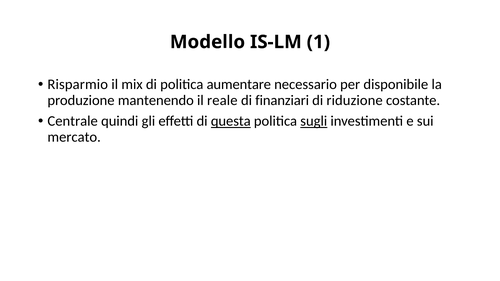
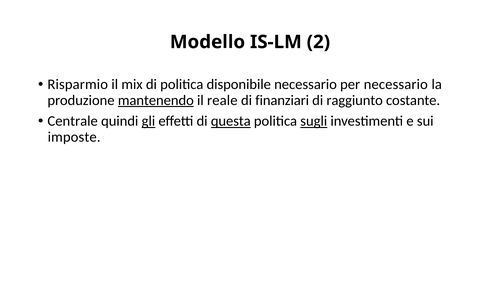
1: 1 -> 2
aumentare: aumentare -> disponibile
per disponibile: disponibile -> necessario
mantenendo underline: none -> present
riduzione: riduzione -> raggiunto
gli underline: none -> present
mercato: mercato -> imposte
